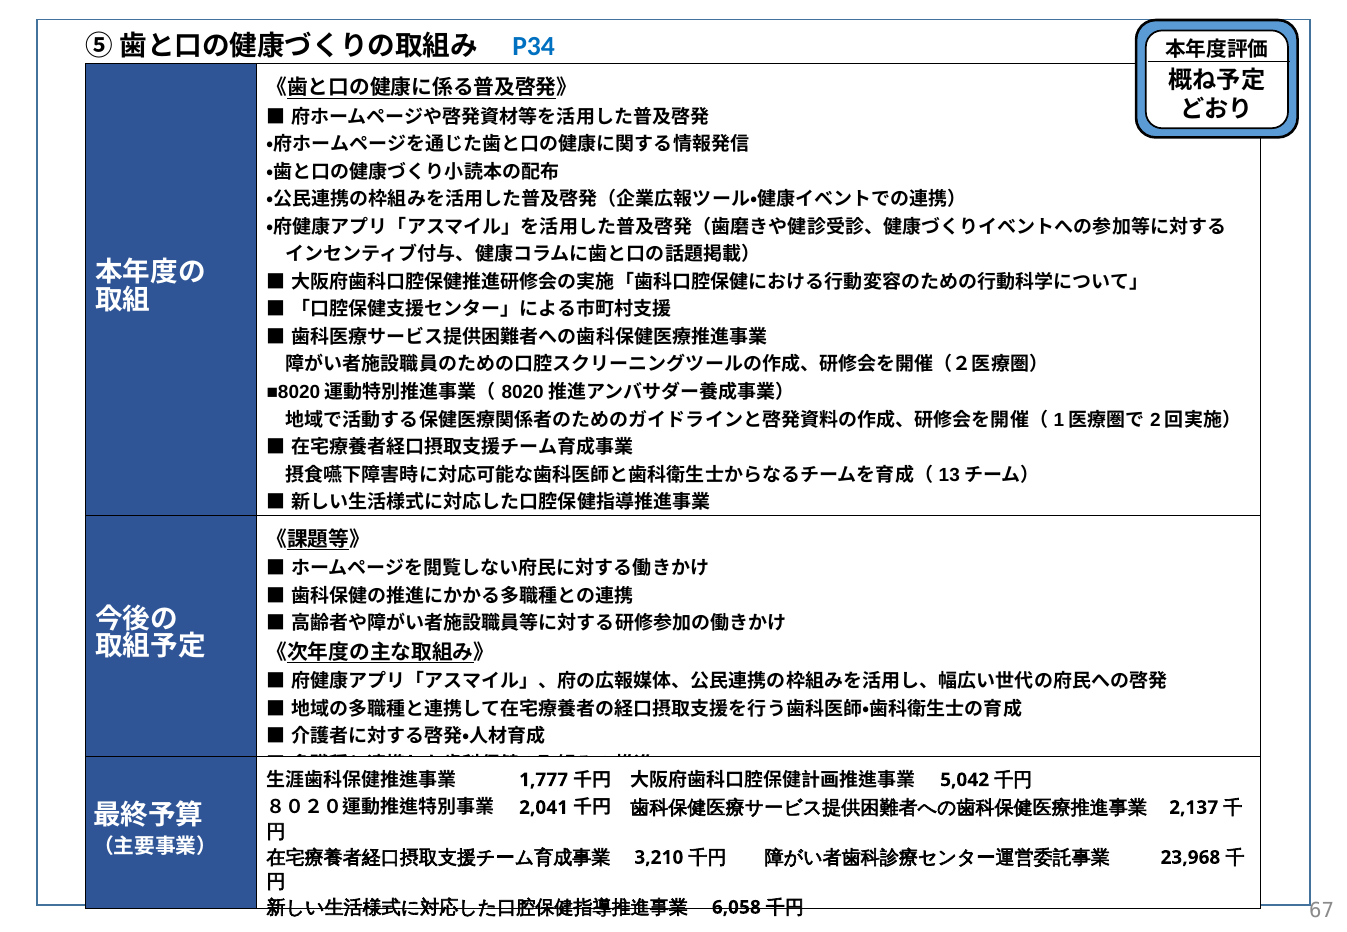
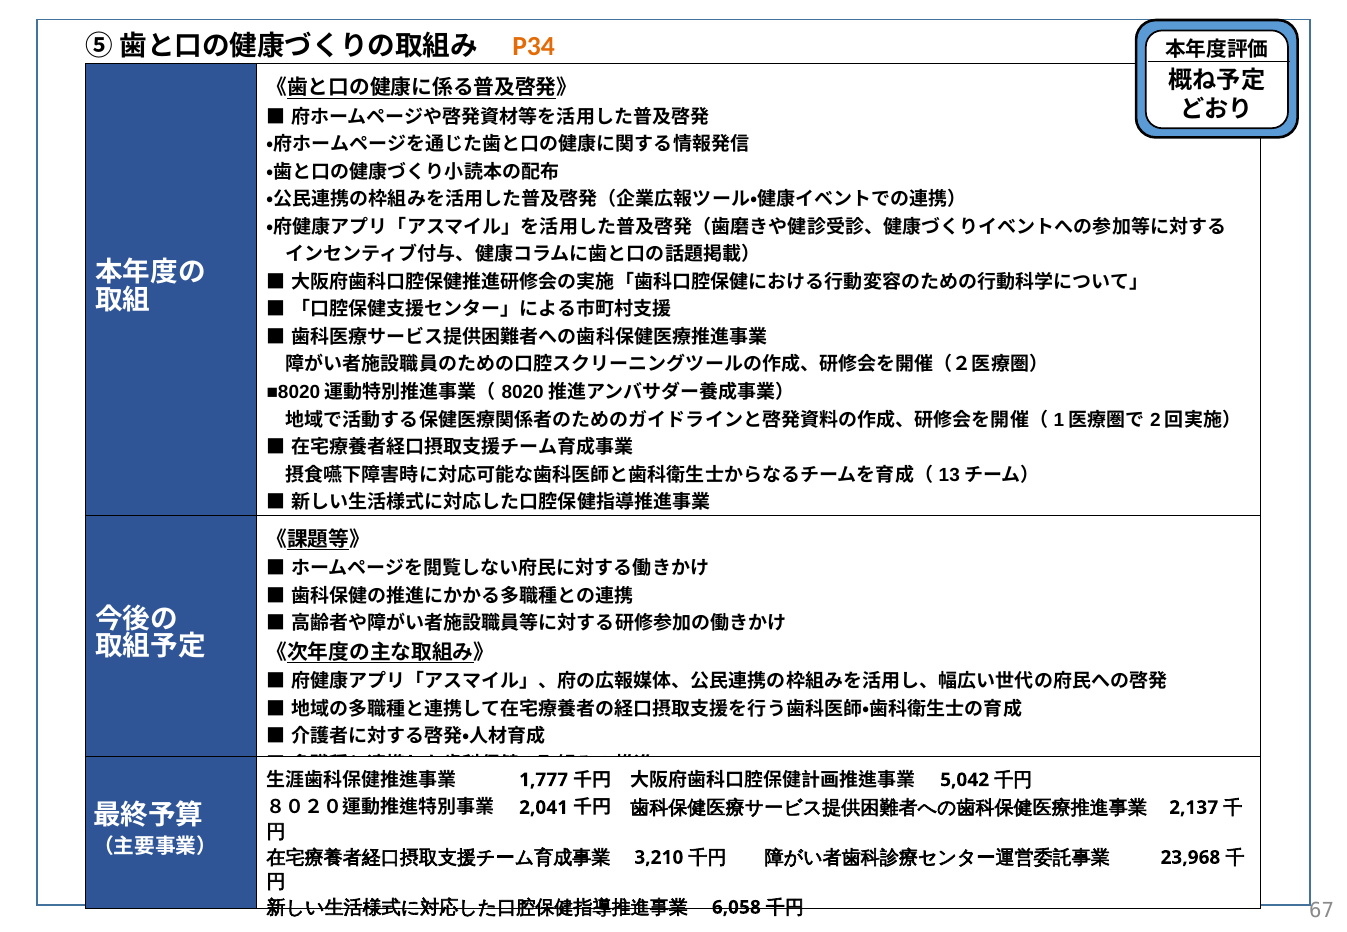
P34 colour: blue -> orange
